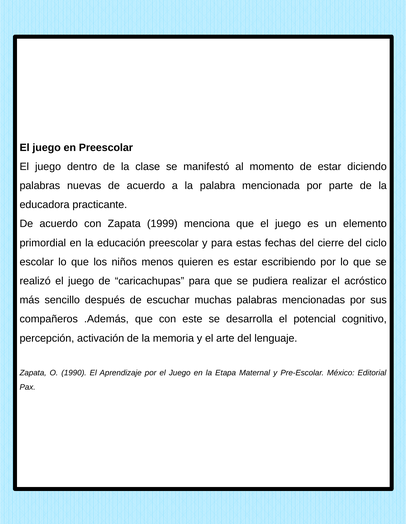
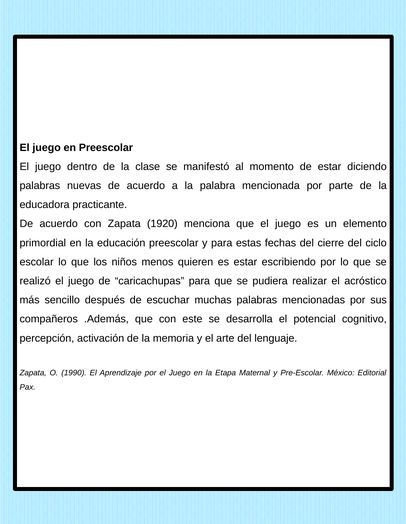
1999: 1999 -> 1920
